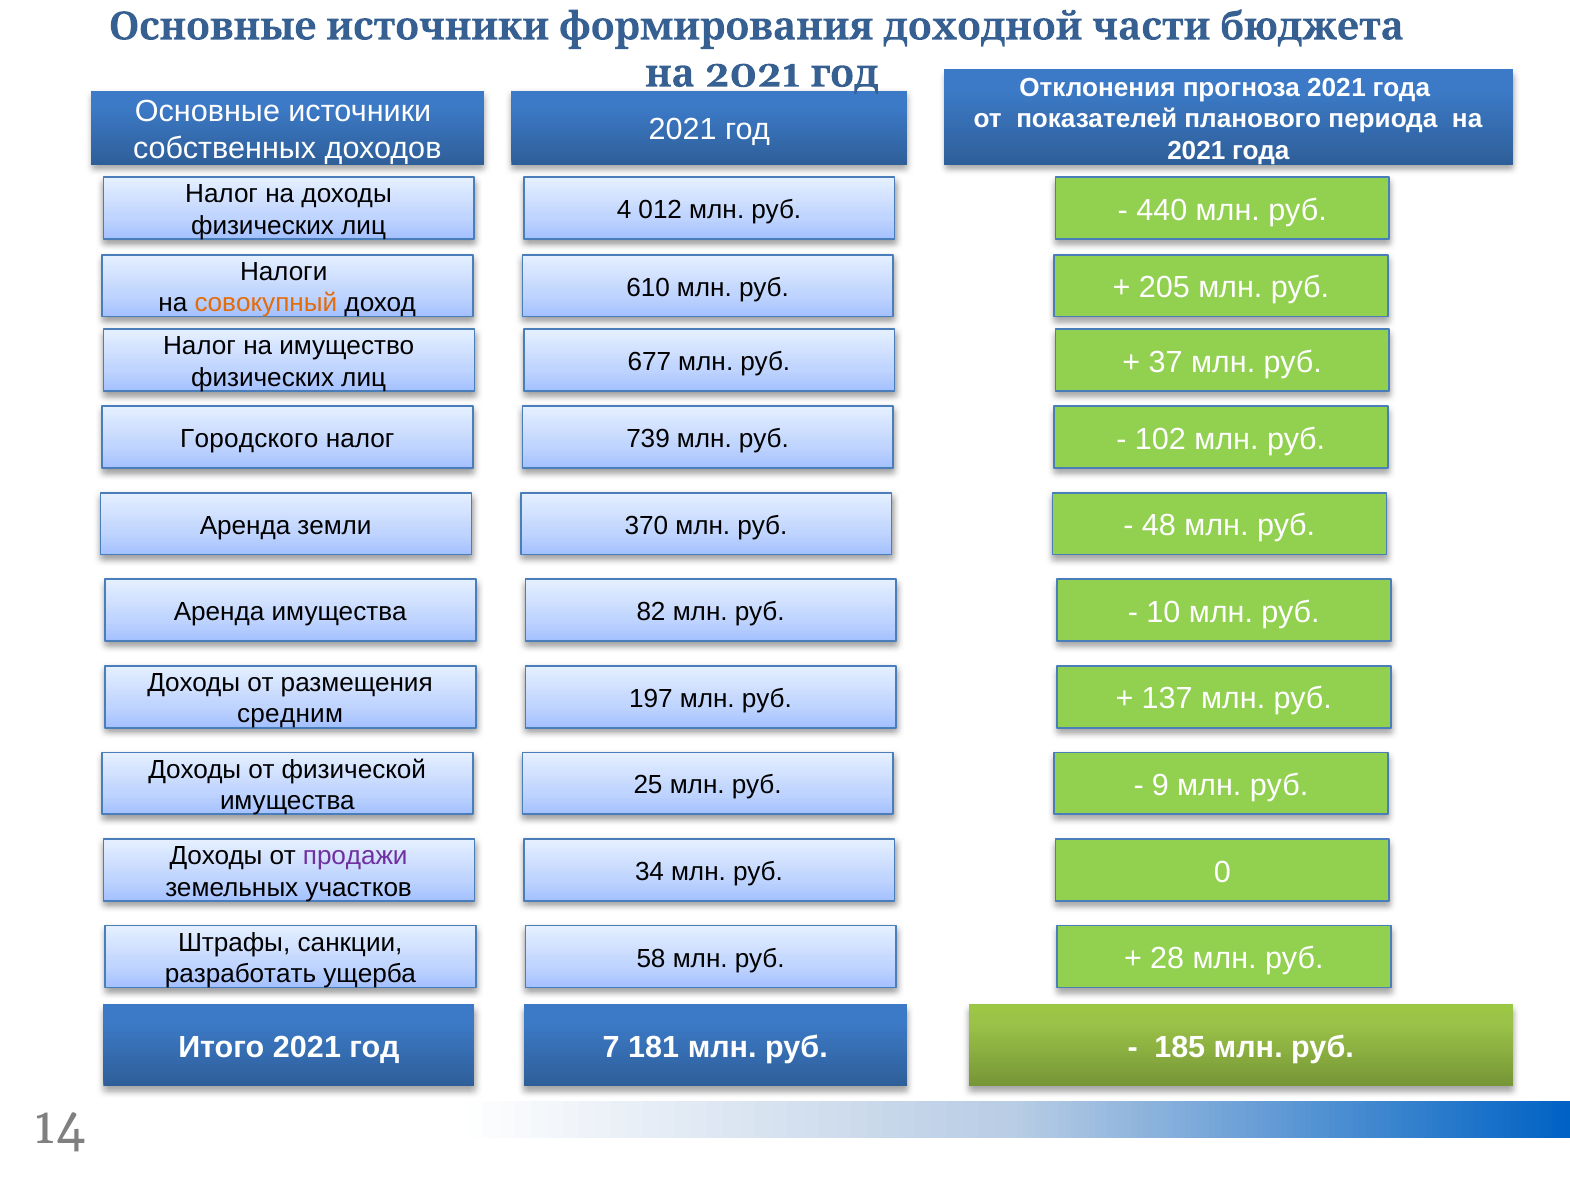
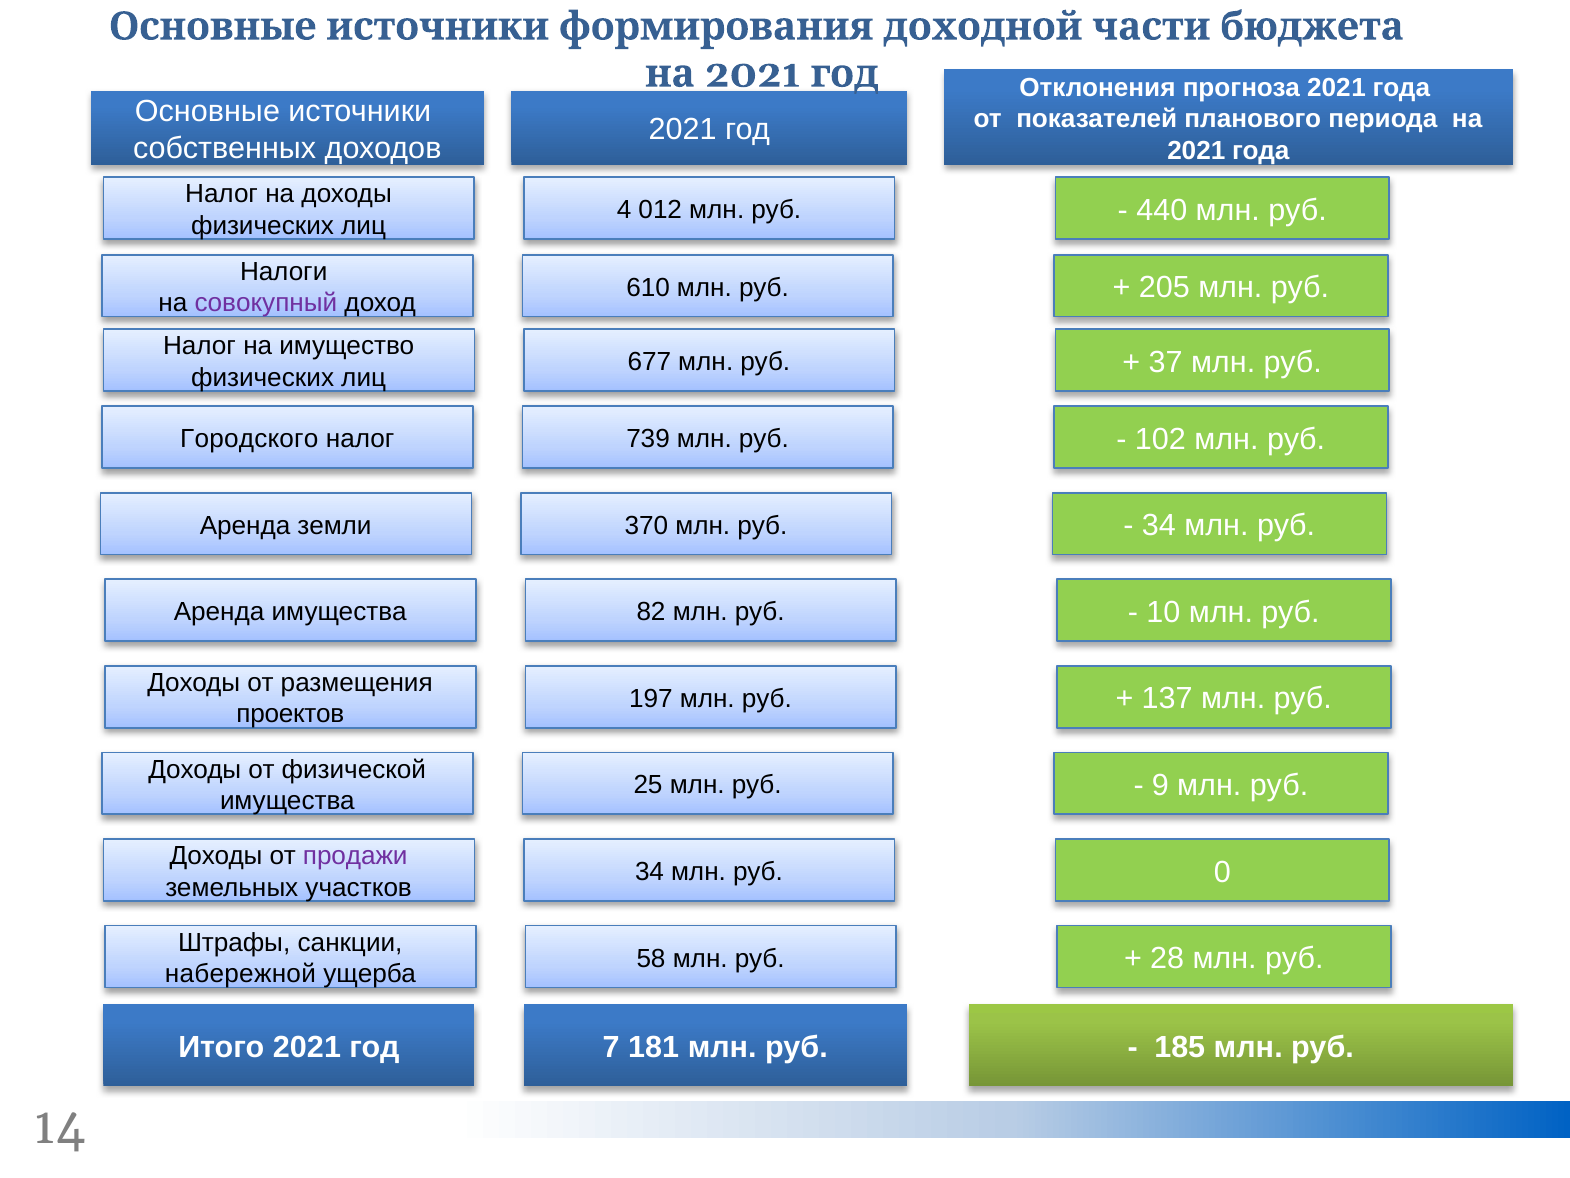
совокупный colour: orange -> purple
48 at (1159, 526): 48 -> 34
средним: средним -> проектов
разработать: разработать -> набережной
